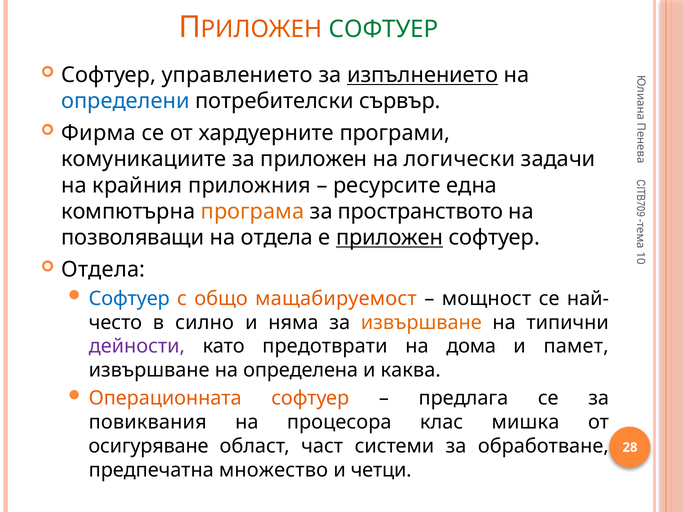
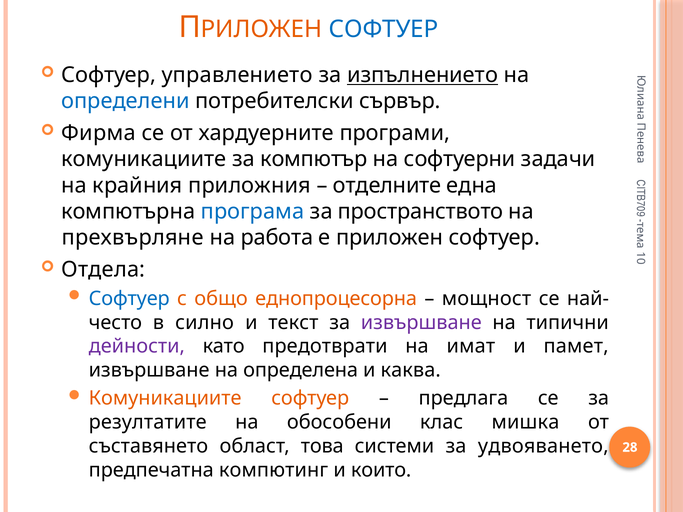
СОФТУЕР at (384, 29) colour: green -> blue
за приложен: приложен -> компютър
логически: логически -> софтуерни
ресурсите: ресурсите -> отделните
програма colour: orange -> blue
позволяващи: позволяващи -> прехвърляне
на отдела: отдела -> работа
приложен at (390, 238) underline: present -> none
мащабируемост: мащабируемост -> еднопроцесорна
няма: няма -> текст
извършване at (421, 323) colour: orange -> purple
дома: дома -> имат
Операционната at (165, 398): Операционната -> Комуникациите
повиквания: повиквания -> резултатите
процесора: процесора -> обособени
осигуряване: осигуряване -> съставянето
част: част -> това
обработване: обработване -> удвояването
множество: множество -> компютинг
четци: четци -> които
